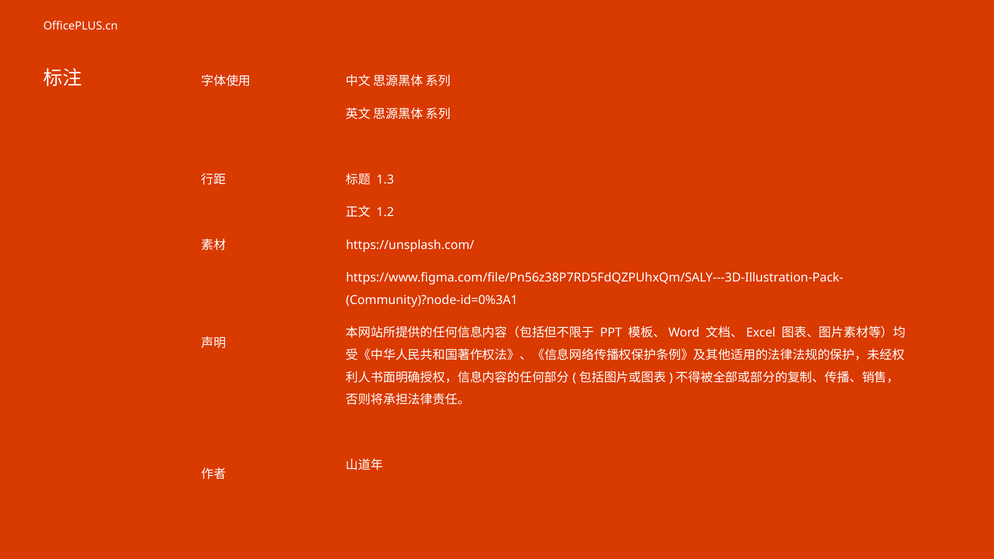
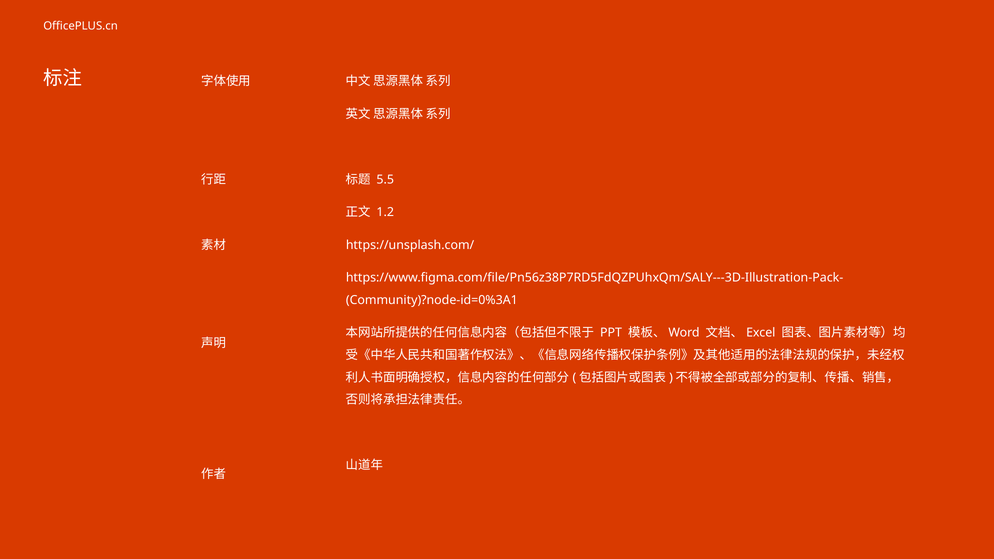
1.3: 1.3 -> 5.5
